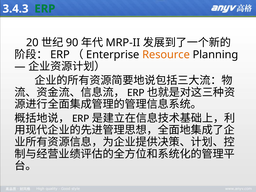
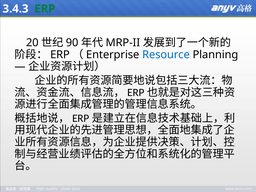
Resource colour: orange -> blue
